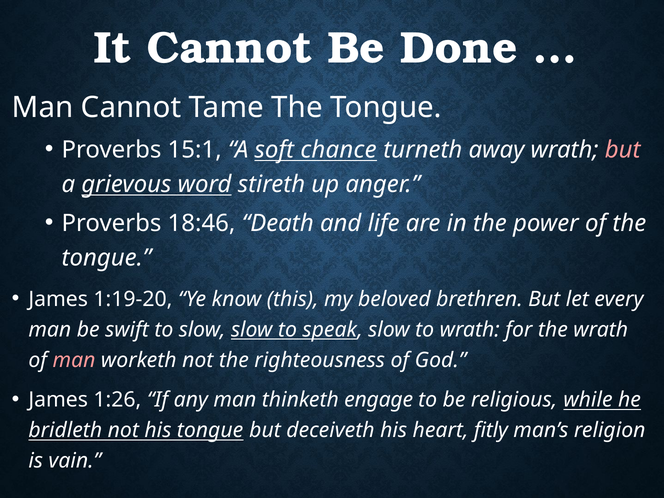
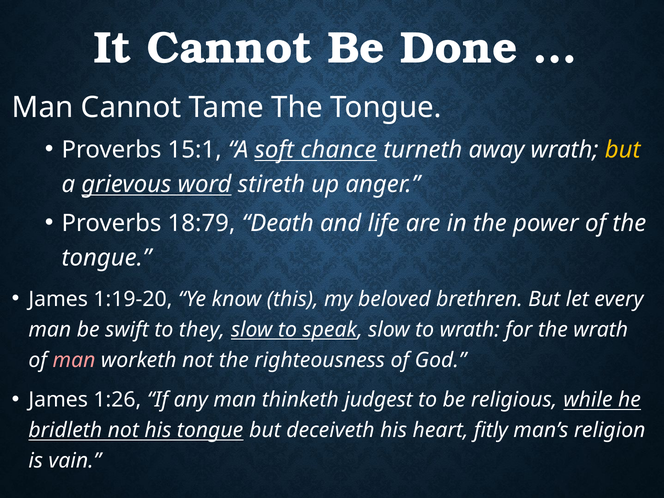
but at (623, 150) colour: pink -> yellow
18:46: 18:46 -> 18:79
to slow: slow -> they
engage: engage -> judgest
